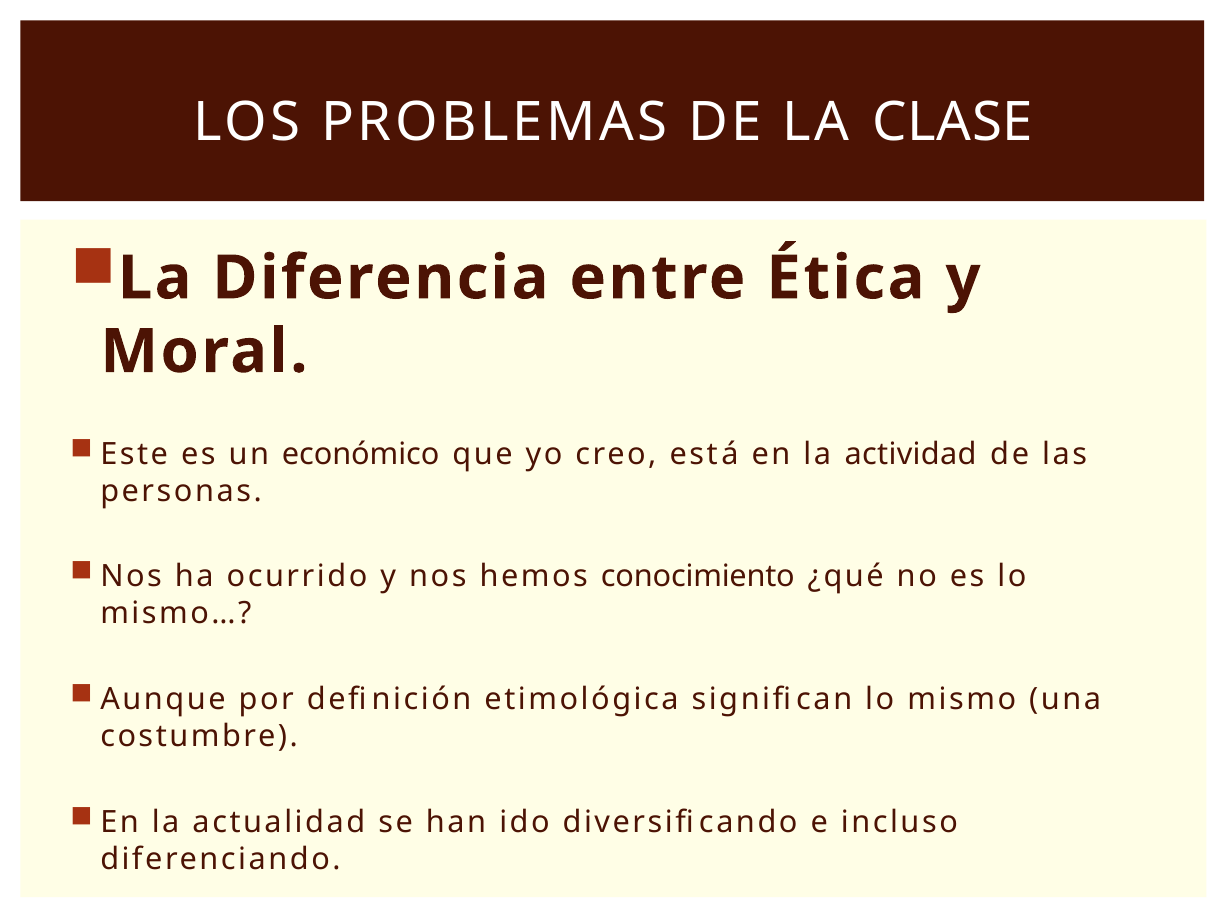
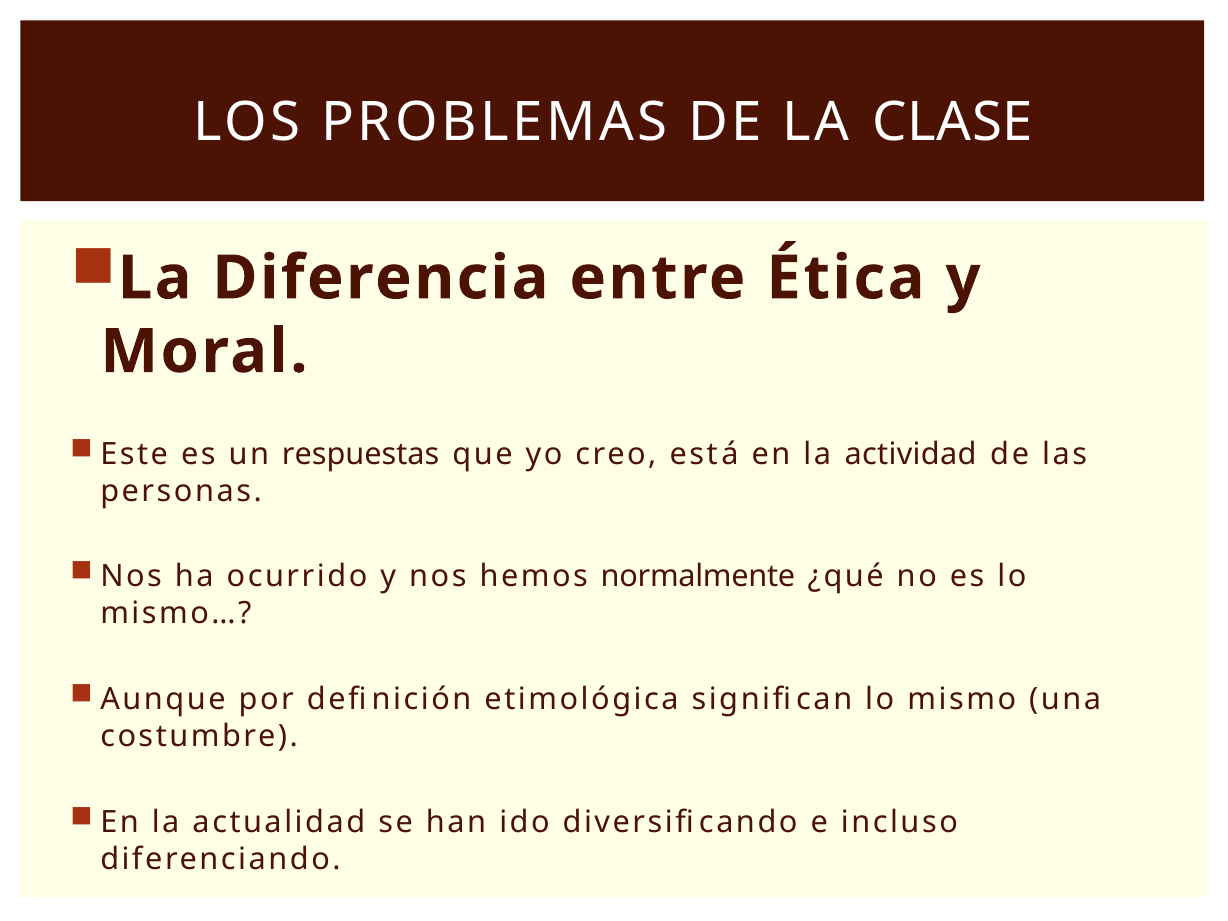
económico: económico -> respuestas
conocimiento: conocimiento -> normalmente
